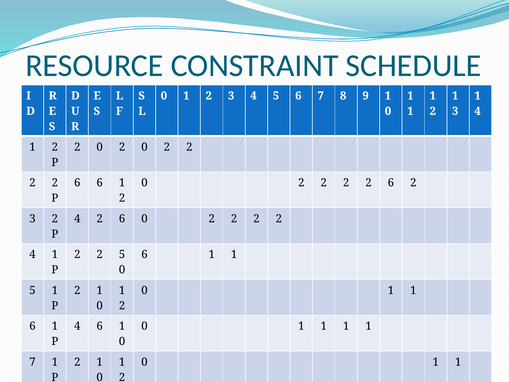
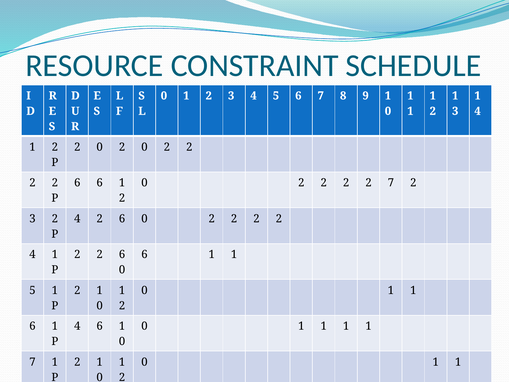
2 2 6: 6 -> 7
2 2 5: 5 -> 6
